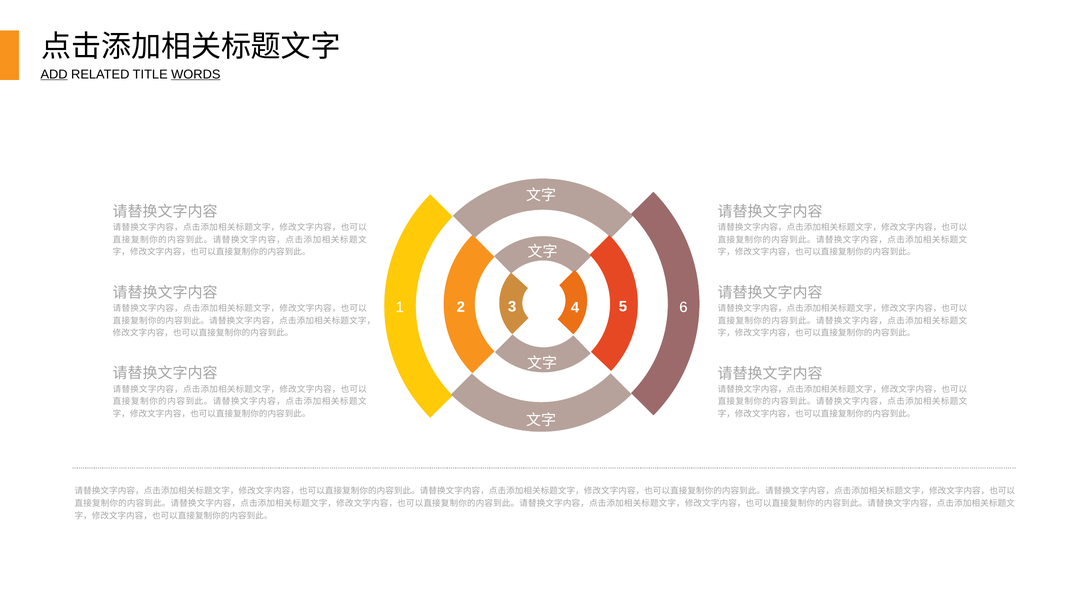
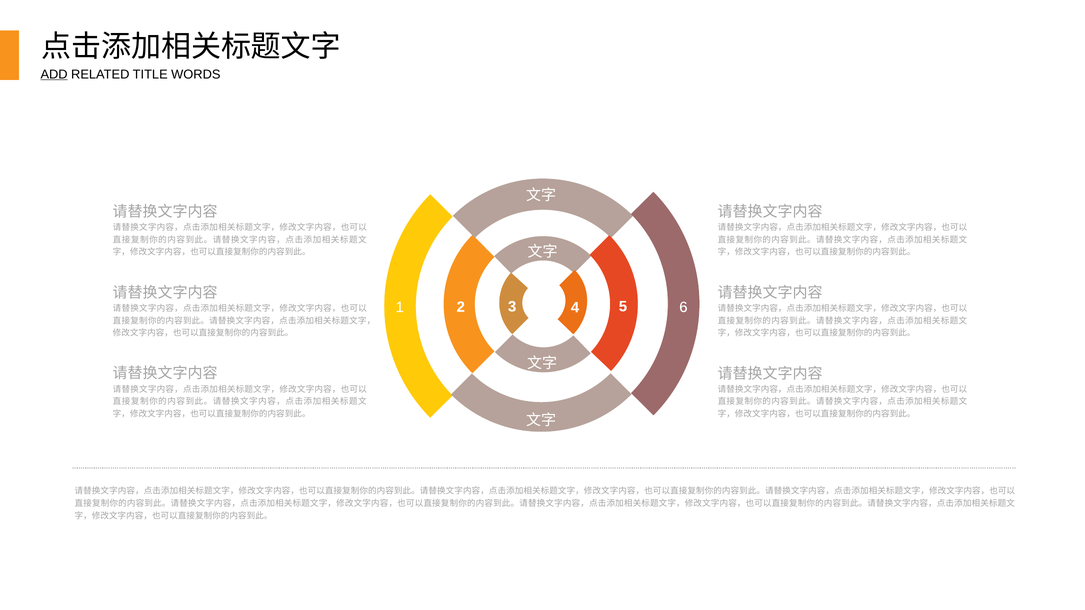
WORDS underline: present -> none
